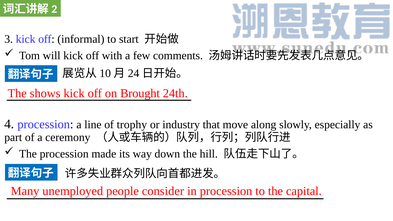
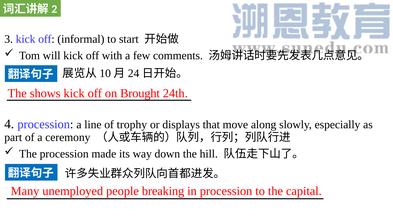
industry: industry -> displays
consider: consider -> breaking
